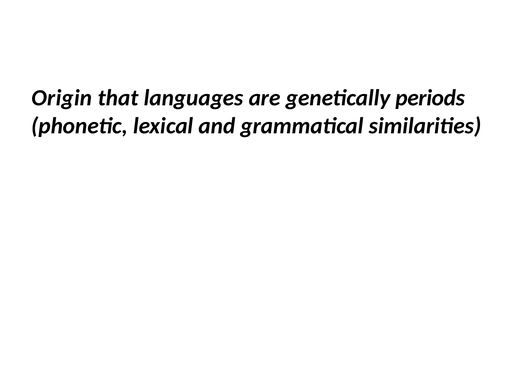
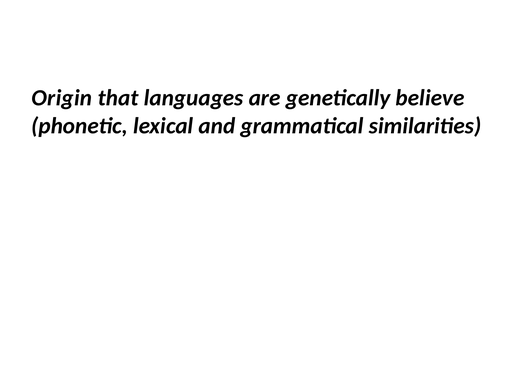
periods: periods -> believe
